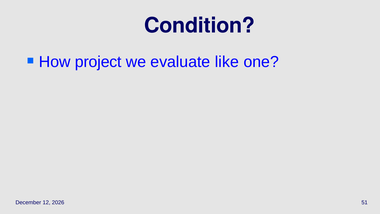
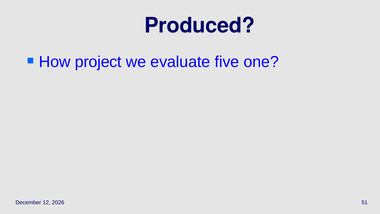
Condition: Condition -> Produced
like: like -> five
